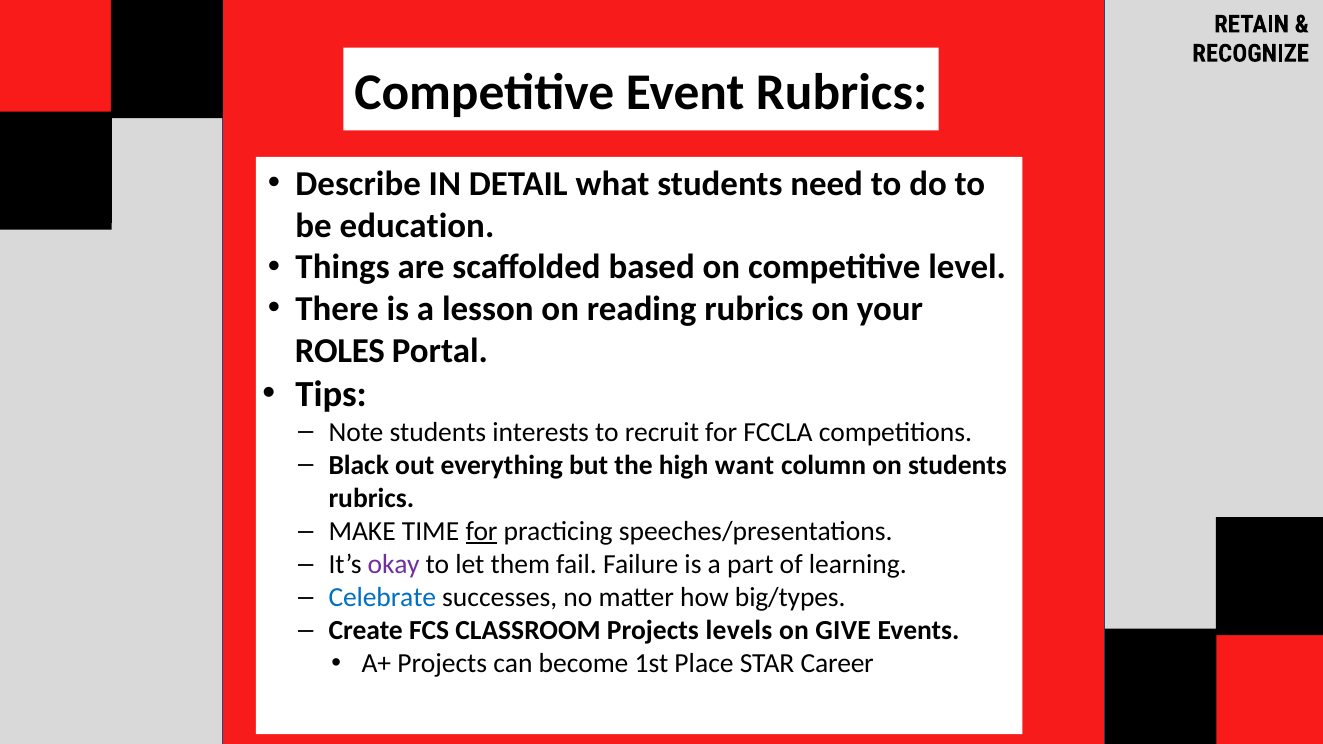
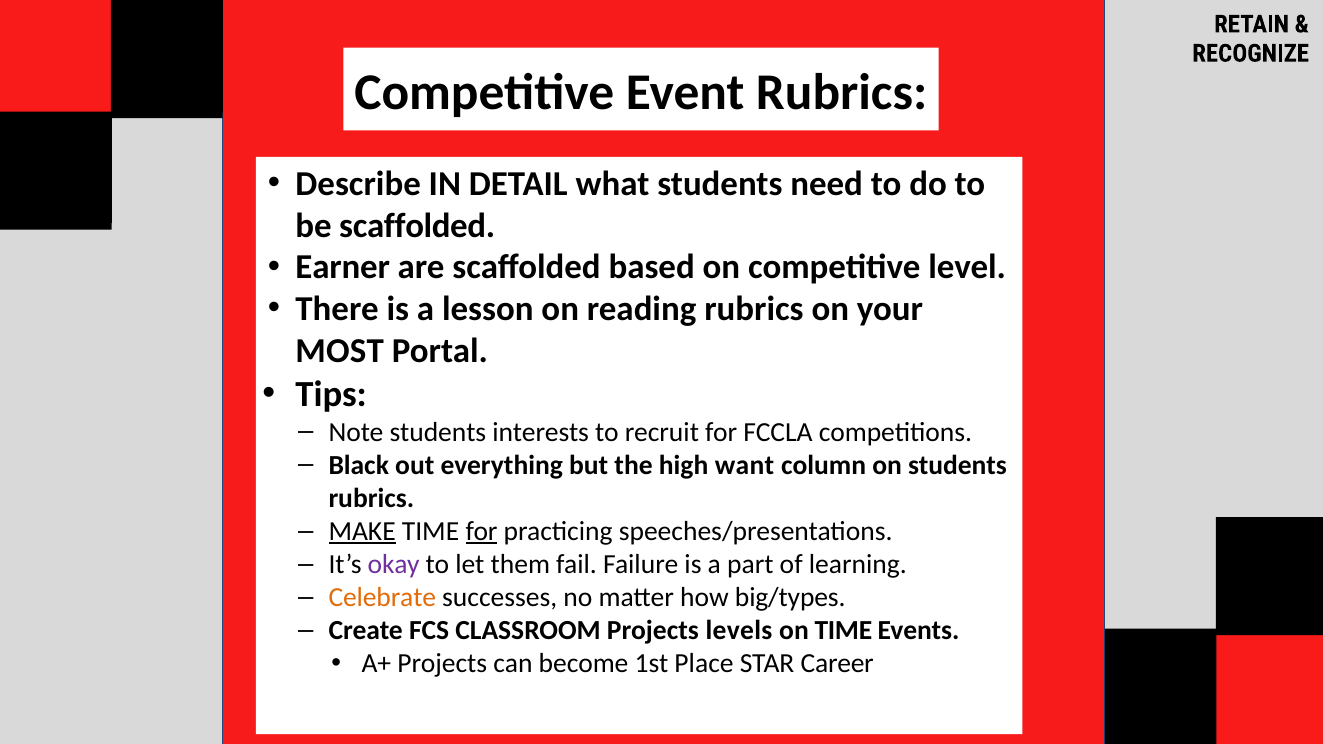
be education: education -> scaffolded
Things: Things -> Earner
ROLES: ROLES -> MOST
MAKE underline: none -> present
Celebrate colour: blue -> orange
on GIVE: GIVE -> TIME
